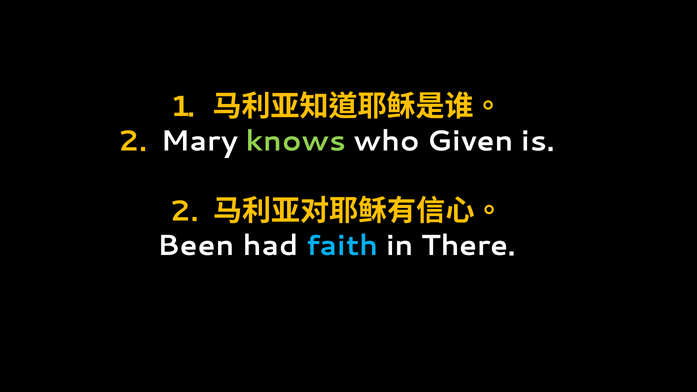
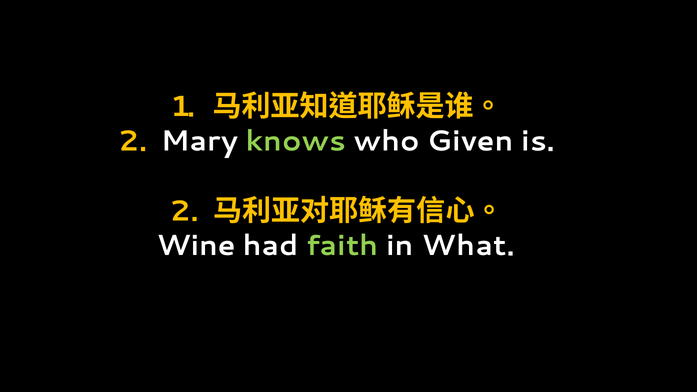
Been: Been -> Wine
faith colour: light blue -> light green
There: There -> What
